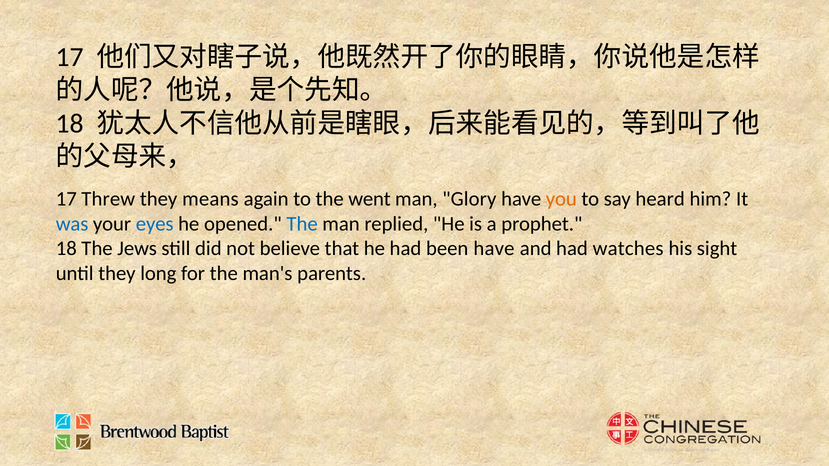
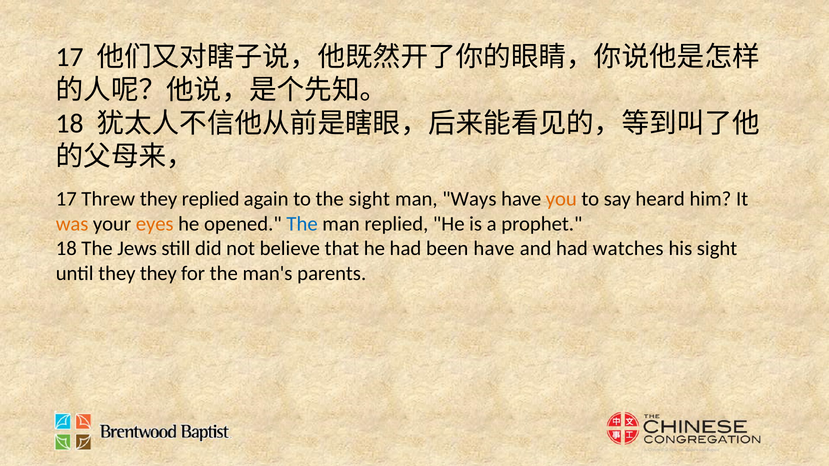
they means: means -> replied
the went: went -> sight
Glory: Glory -> Ways
was colour: blue -> orange
eyes colour: blue -> orange
they long: long -> they
